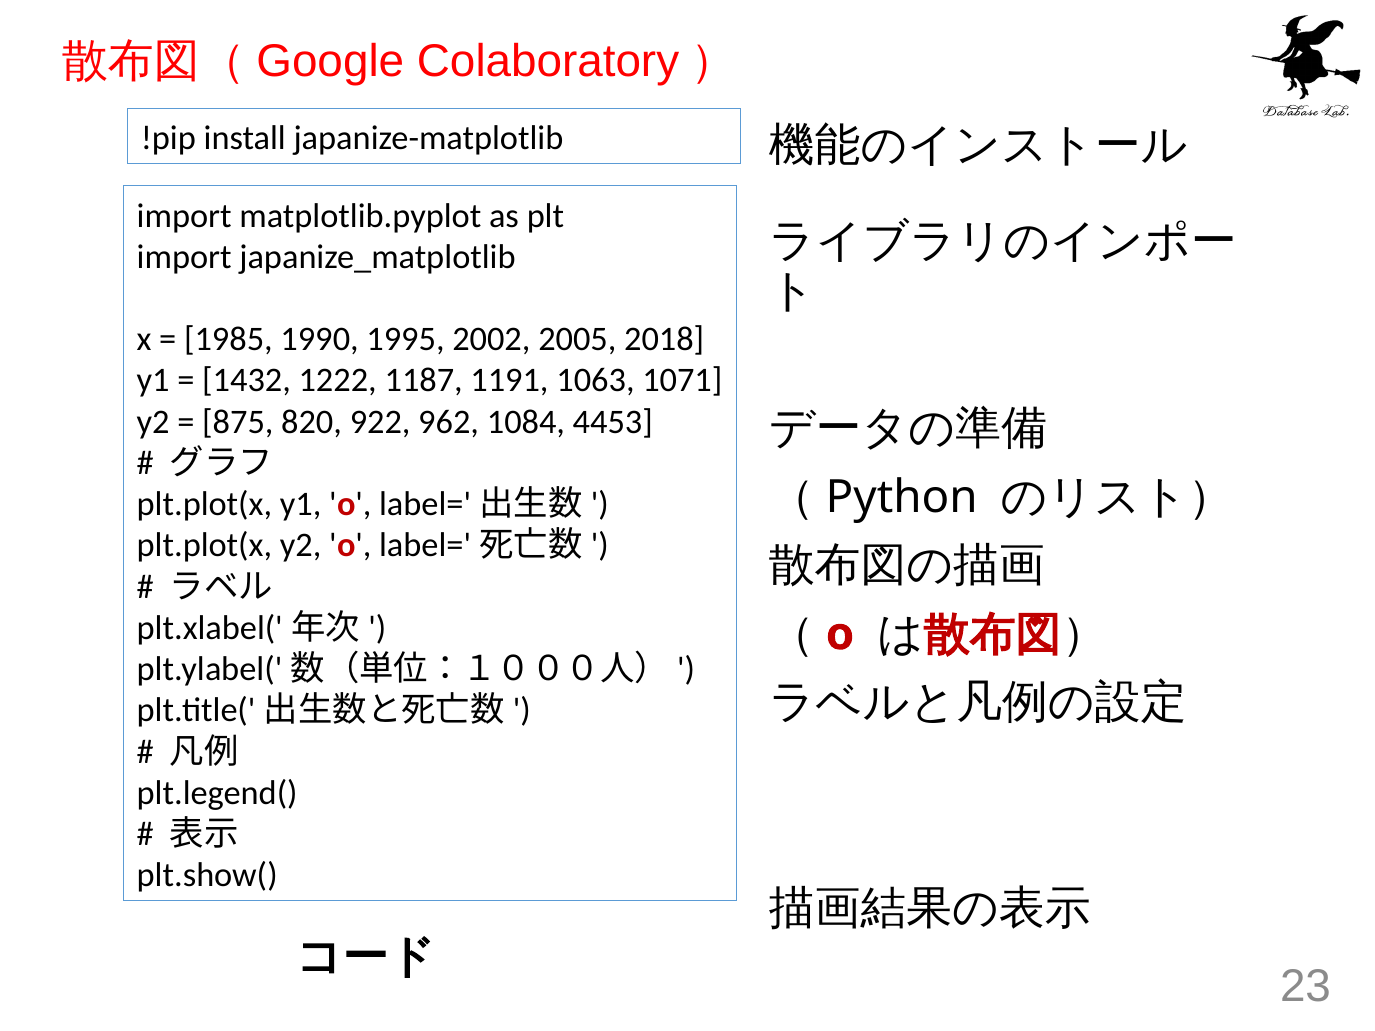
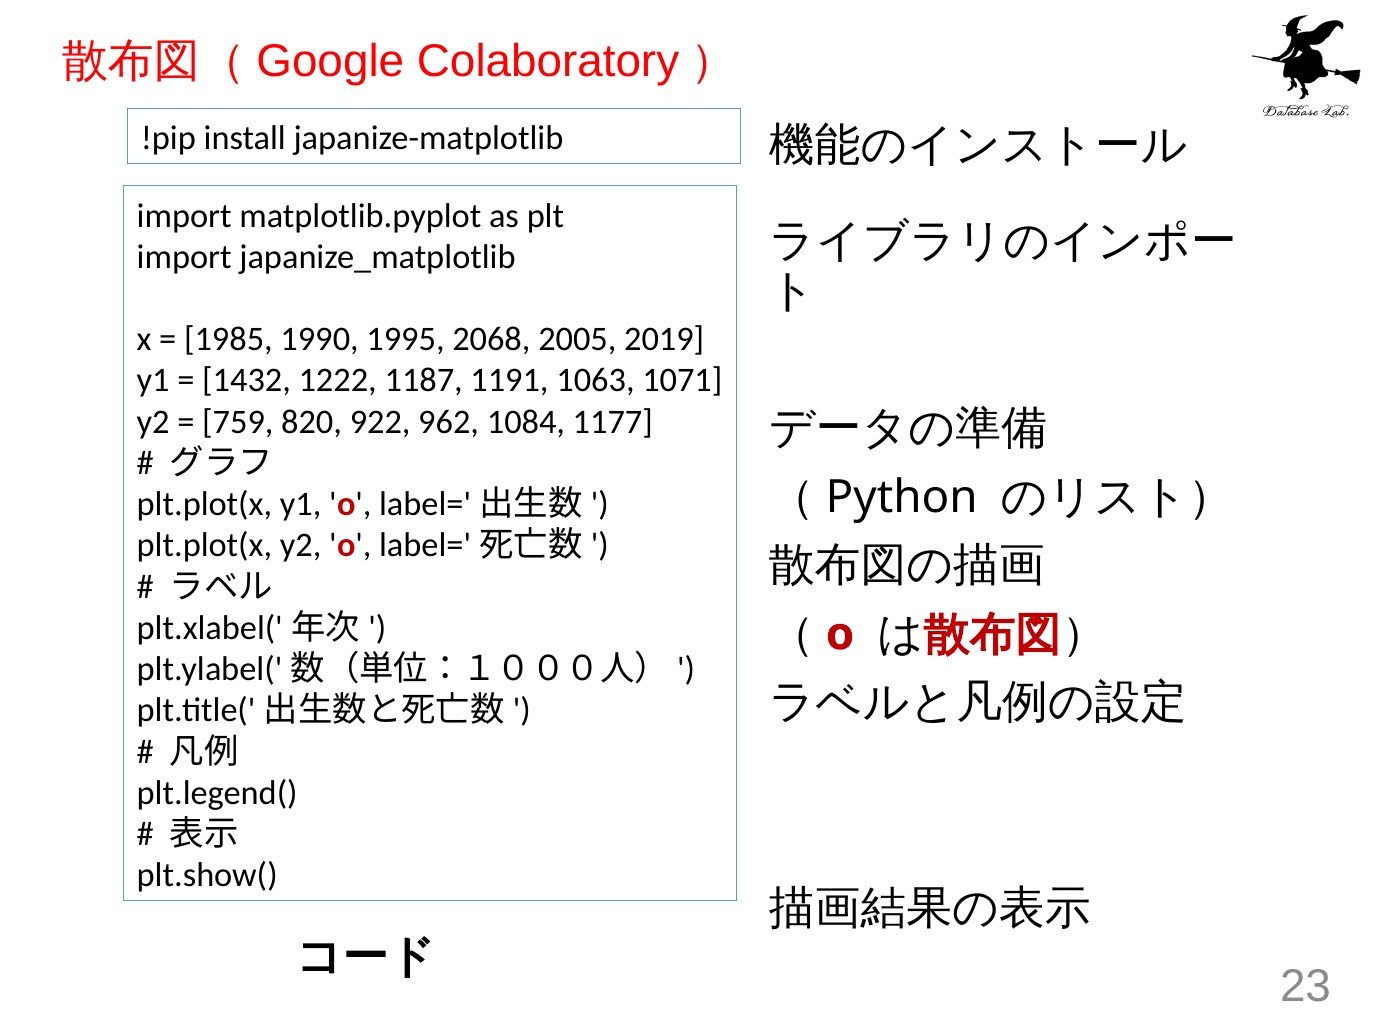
2002: 2002 -> 2068
2018: 2018 -> 2019
875: 875 -> 759
4453: 4453 -> 1177
